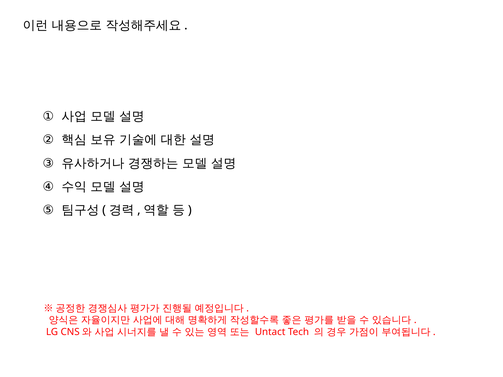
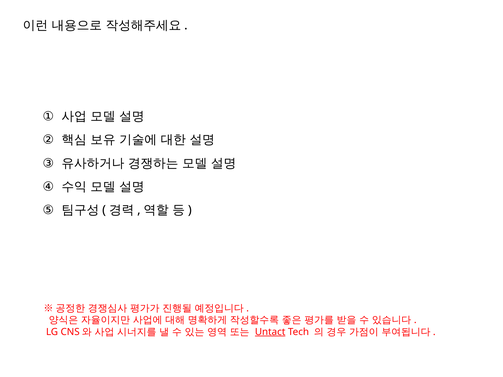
Untact underline: none -> present
